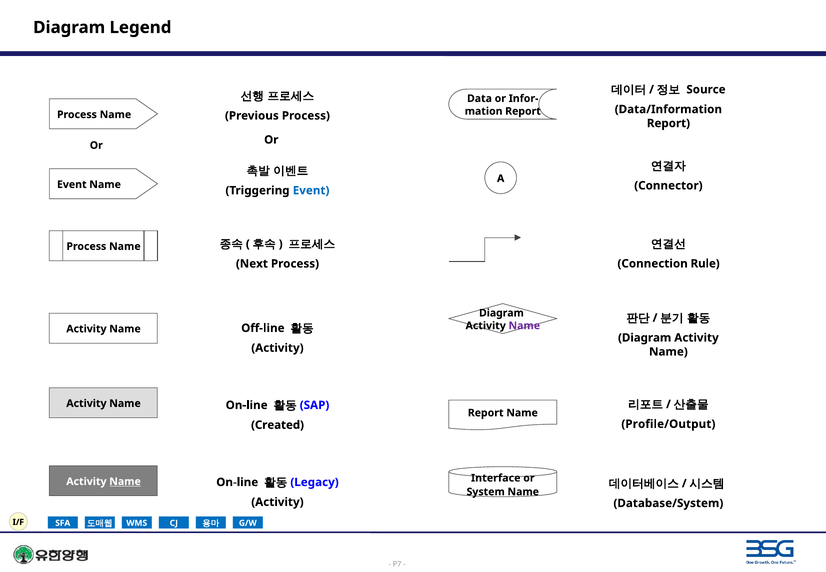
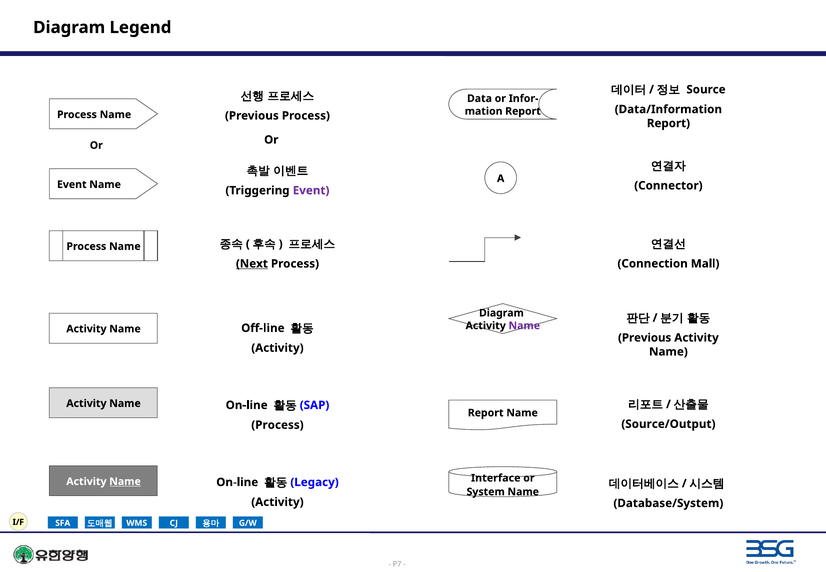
Event at (311, 190) colour: blue -> purple
Rule: Rule -> Mall
Next underline: none -> present
Diagram at (645, 338): Diagram -> Previous
Profile/Output: Profile/Output -> Source/Output
Created at (278, 425): Created -> Process
